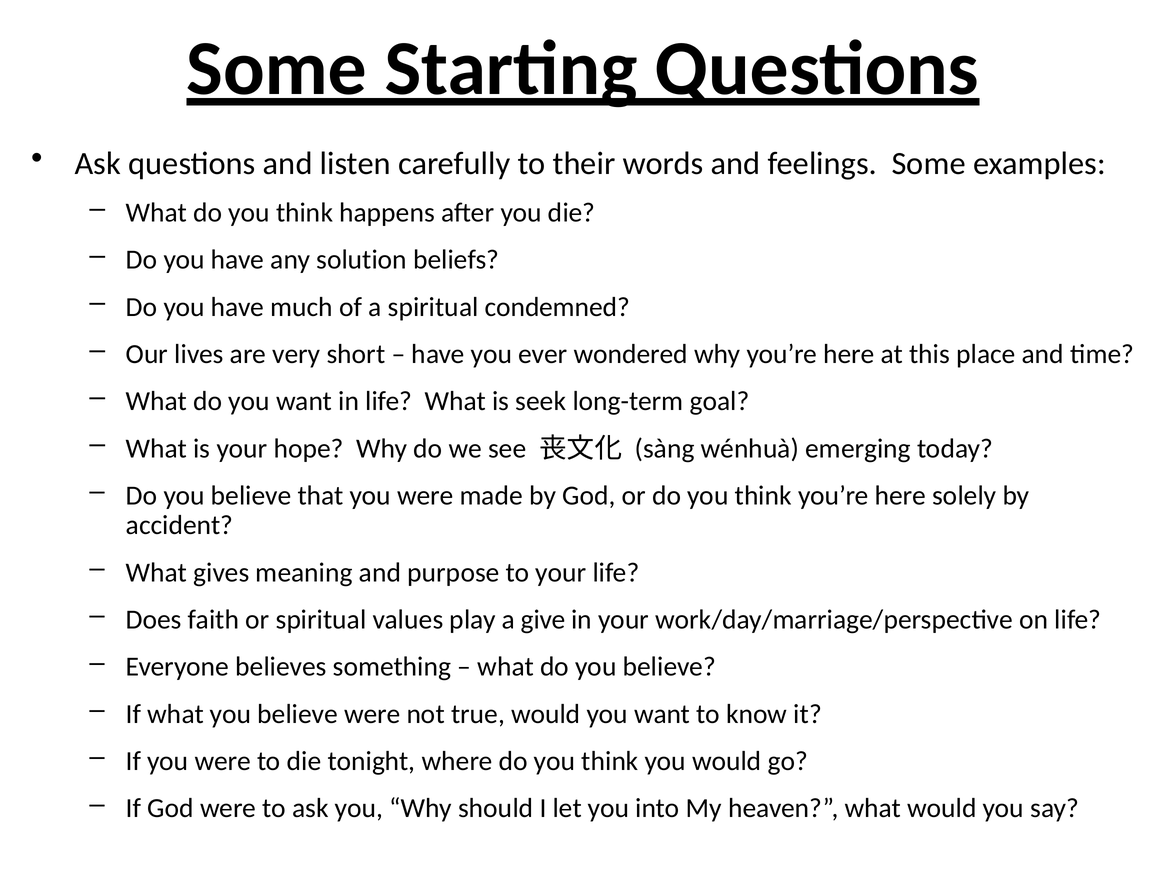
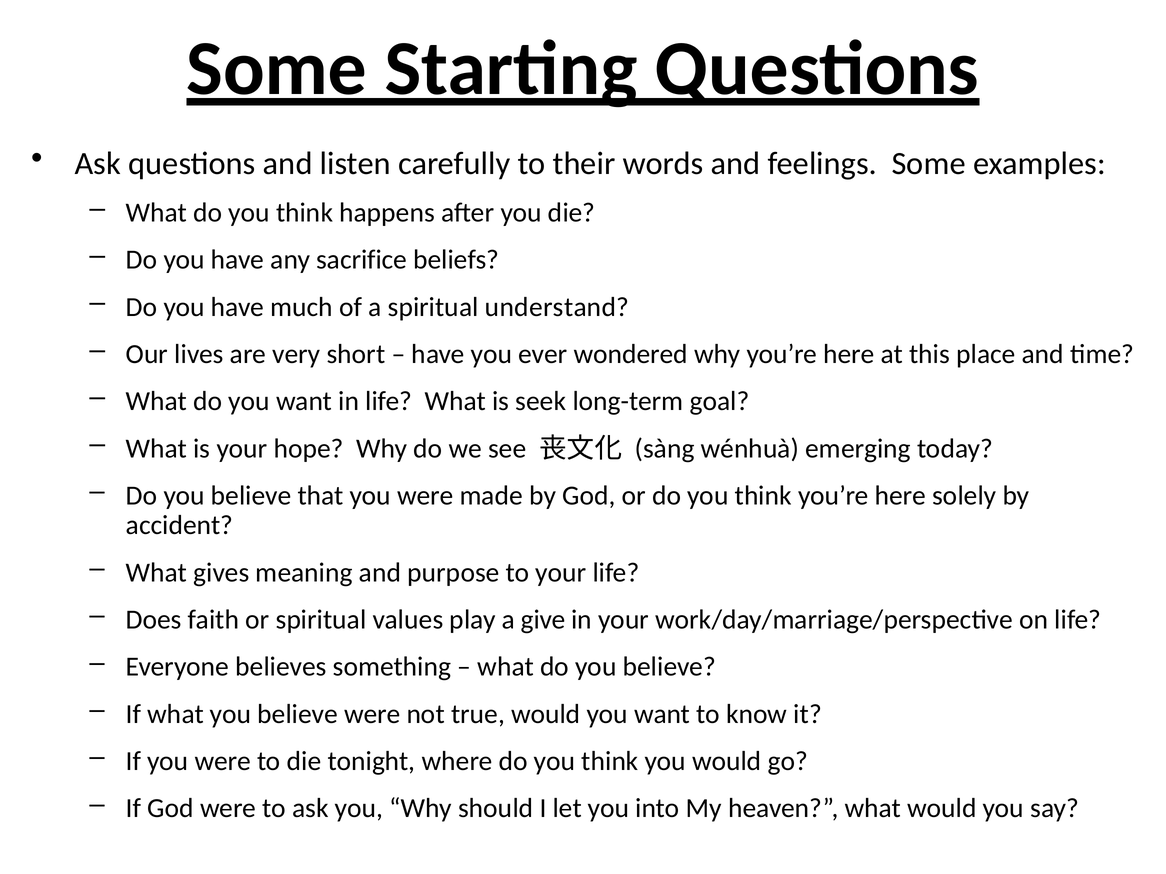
solution: solution -> sacrifice
condemned: condemned -> understand
